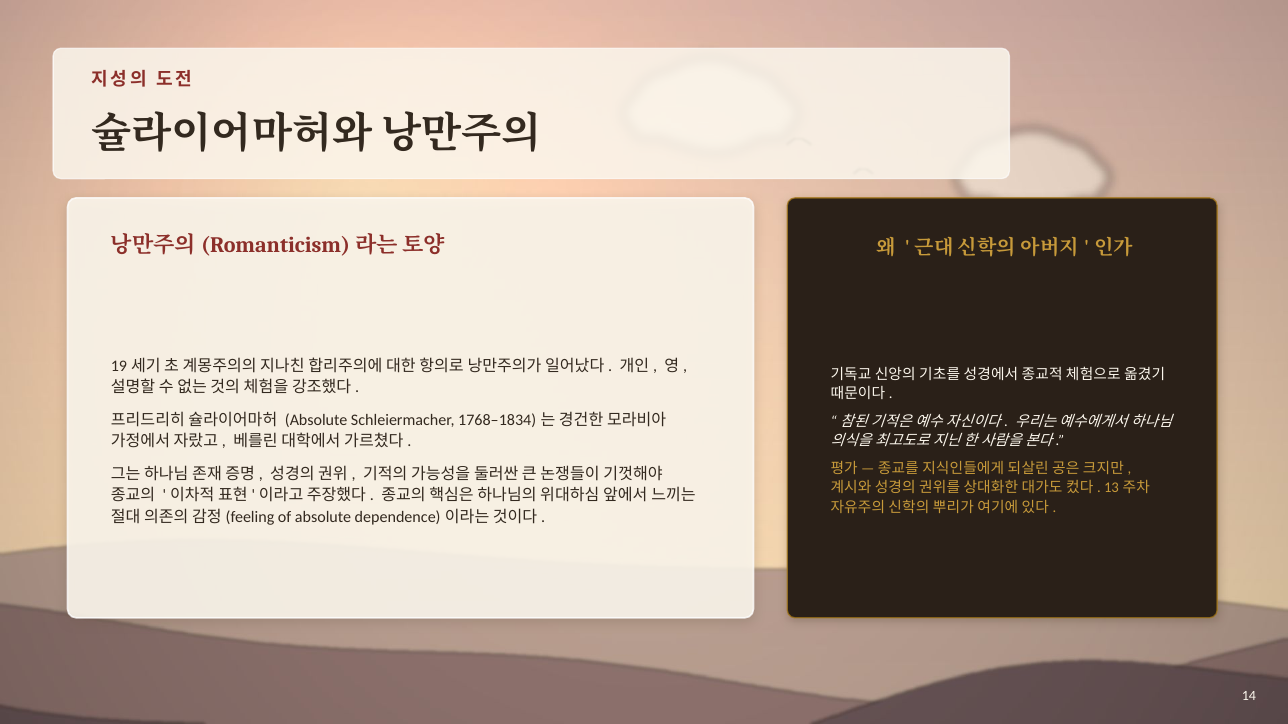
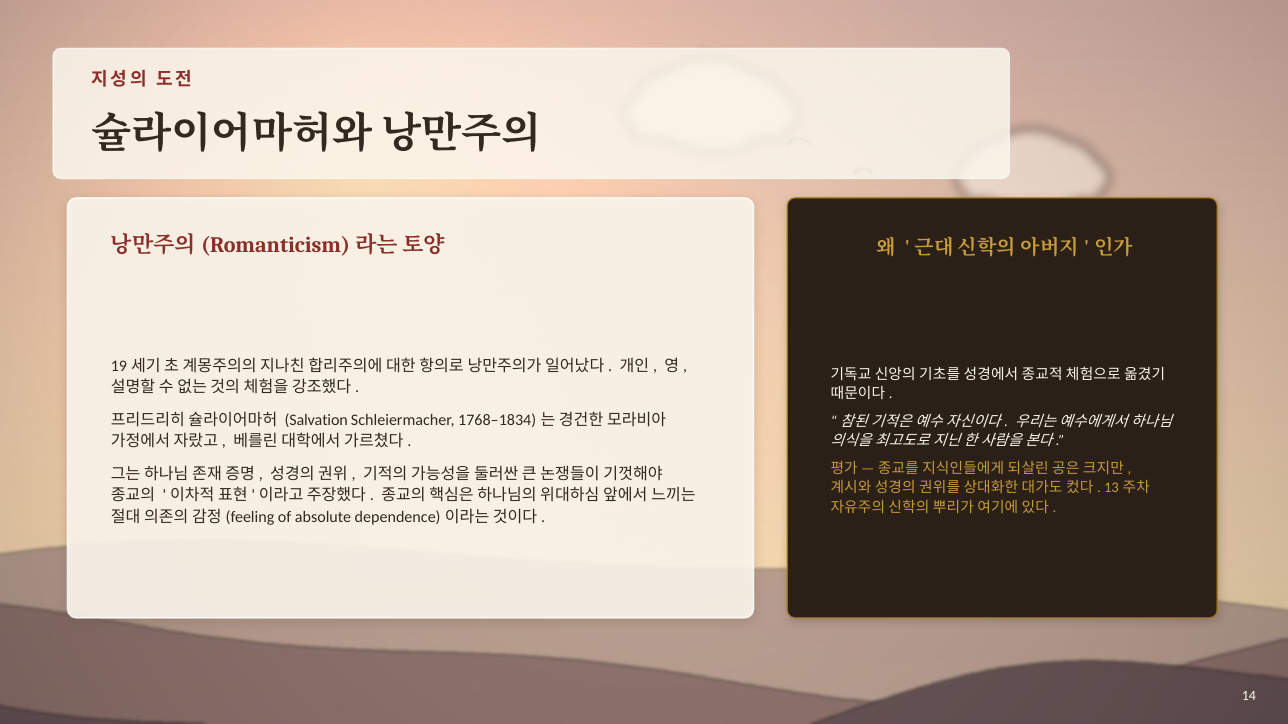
Absolute at (316, 420): Absolute -> Salvation
